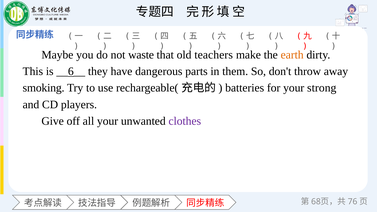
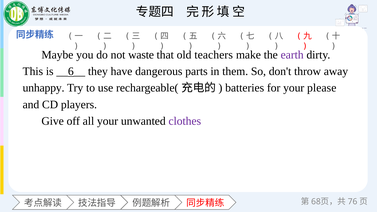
earth colour: orange -> purple
smoking: smoking -> unhappy
strong: strong -> please
